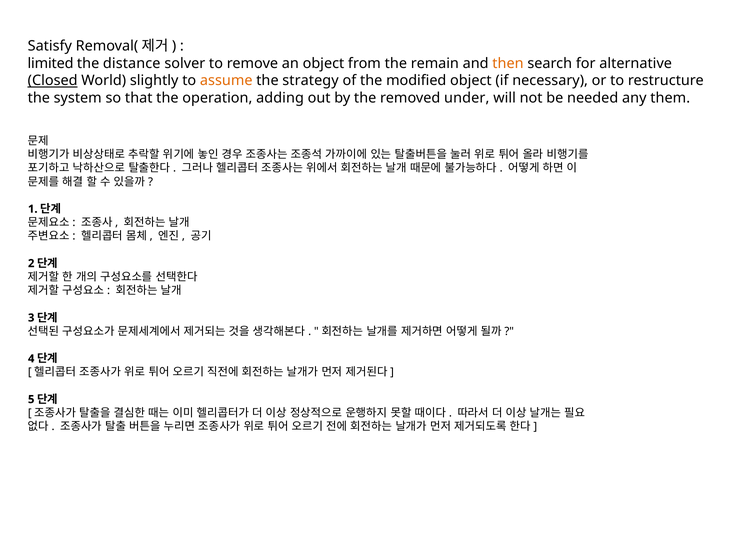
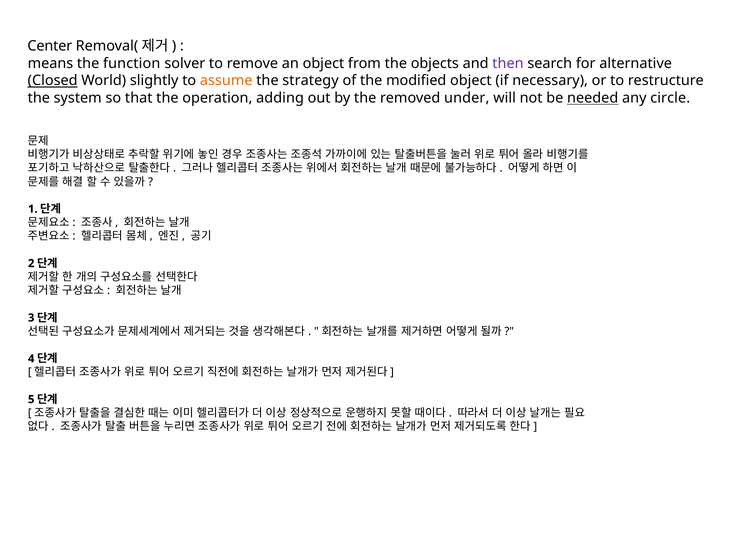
Satisfy: Satisfy -> Center
limited: limited -> means
distance: distance -> function
remain: remain -> objects
then colour: orange -> purple
needed underline: none -> present
them: them -> circle
